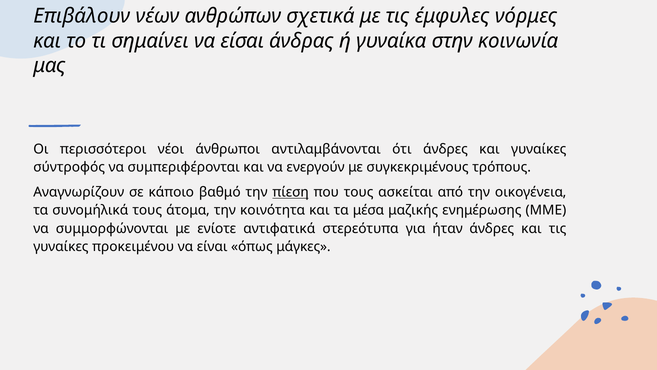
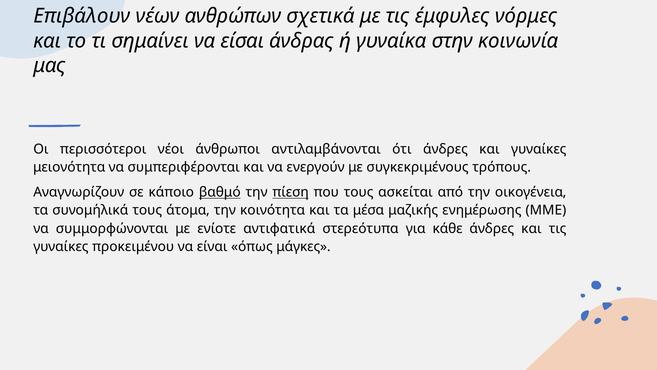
σύντροφός: σύντροφός -> μειονότητα
βαθμό underline: none -> present
ήταν: ήταν -> κάθε
